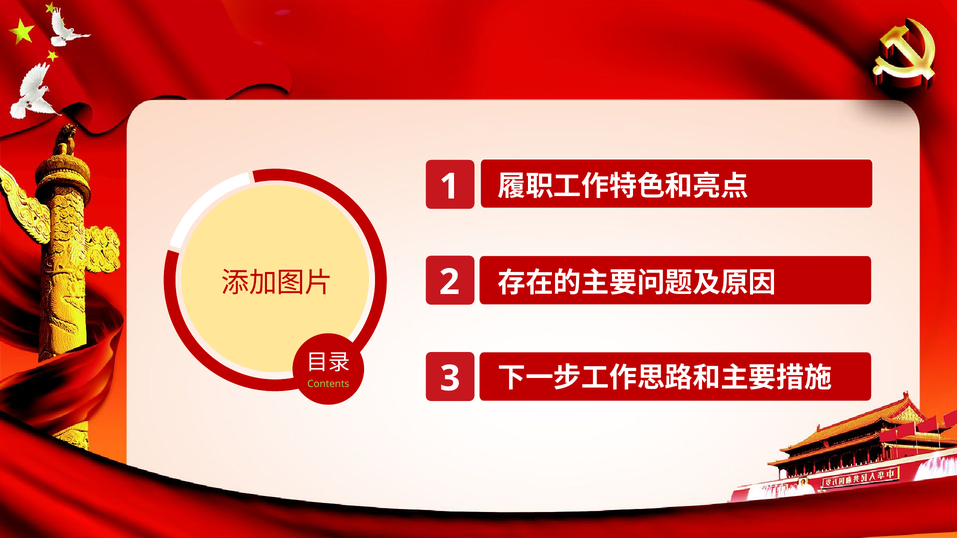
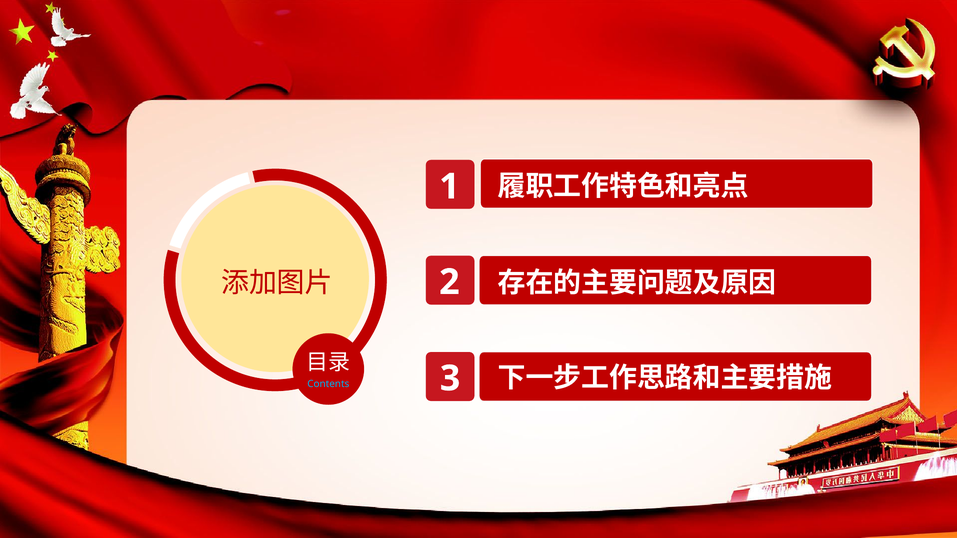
Contents colour: light green -> light blue
